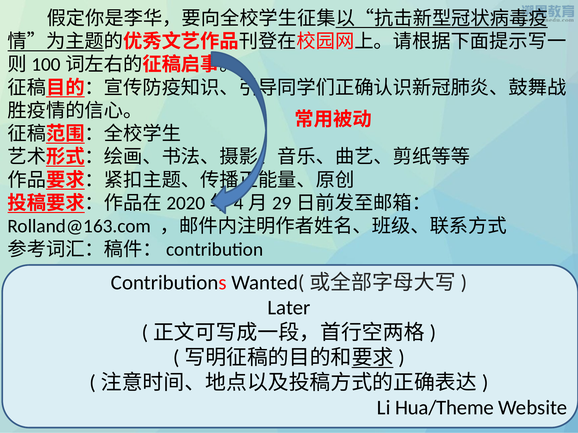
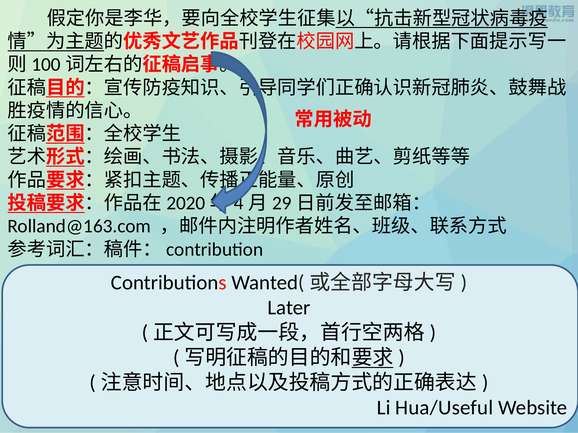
Hua/Theme: Hua/Theme -> Hua/Useful
